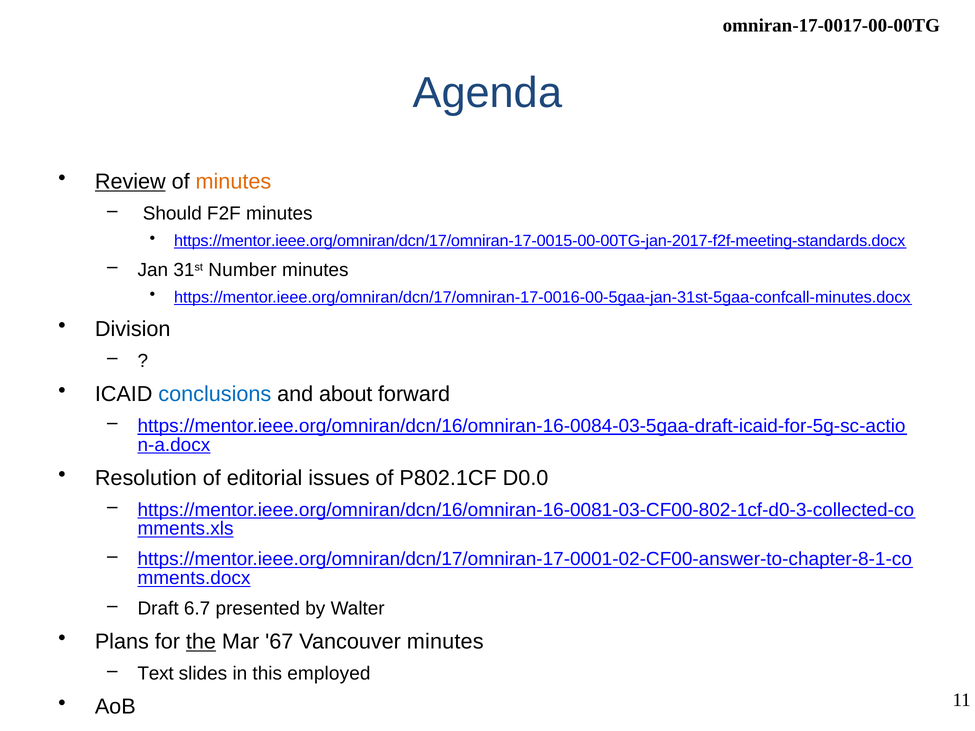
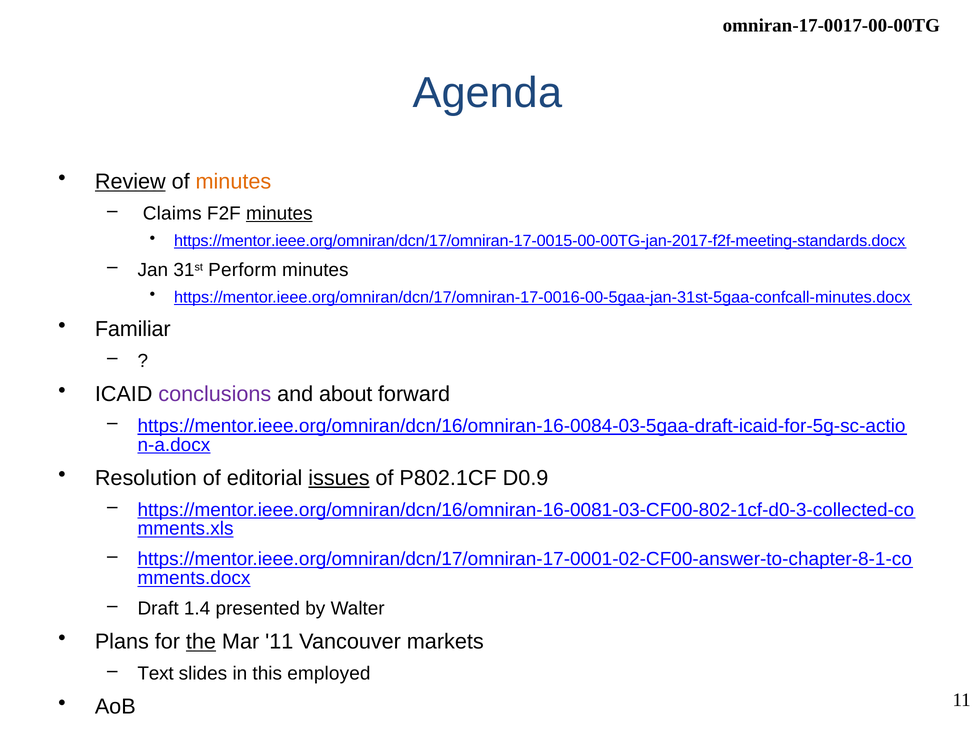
Should: Should -> Claims
minutes at (279, 214) underline: none -> present
Number: Number -> Perform
Division: Division -> Familiar
conclusions colour: blue -> purple
issues underline: none -> present
D0.0: D0.0 -> D0.9
6.7: 6.7 -> 1.4
Mar 67: 67 -> 11
Vancouver minutes: minutes -> markets
